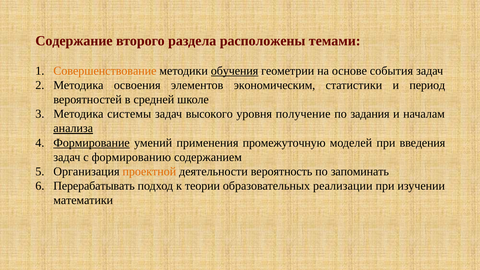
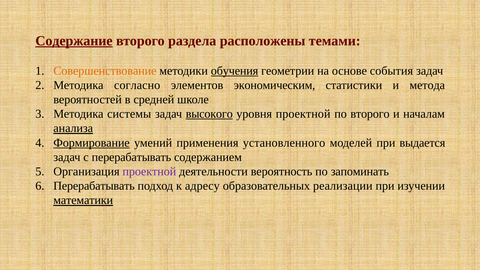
Содержание underline: none -> present
освоения: освоения -> согласно
период: период -> метода
высокого underline: none -> present
уровня получение: получение -> проектной
по задания: задания -> второго
промежуточную: промежуточную -> установленного
введения: введения -> выдается
с формированию: формированию -> перерабатывать
проектной at (149, 172) colour: orange -> purple
теории: теории -> адресу
математики underline: none -> present
